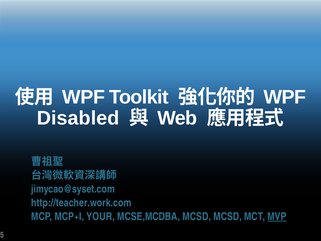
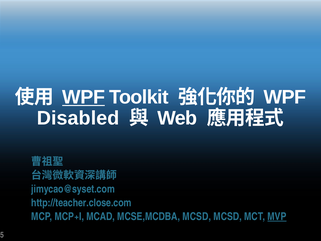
WPF at (84, 97) underline: none -> present
http://teacher.work.com: http://teacher.work.com -> http://teacher.close.com
YOUR: YOUR -> MCAD
